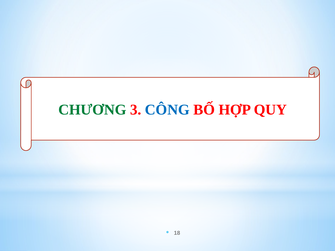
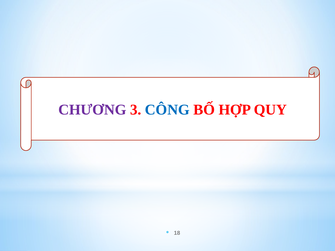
CHƯƠNG colour: green -> purple
